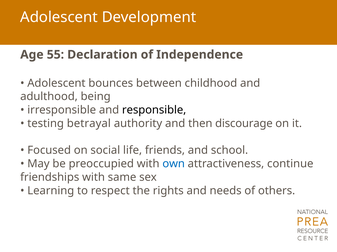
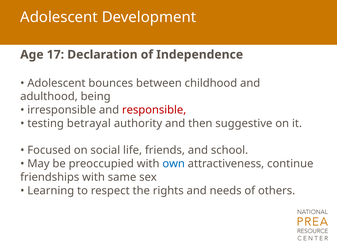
55: 55 -> 17
responsible colour: black -> red
discourage: discourage -> suggestive
